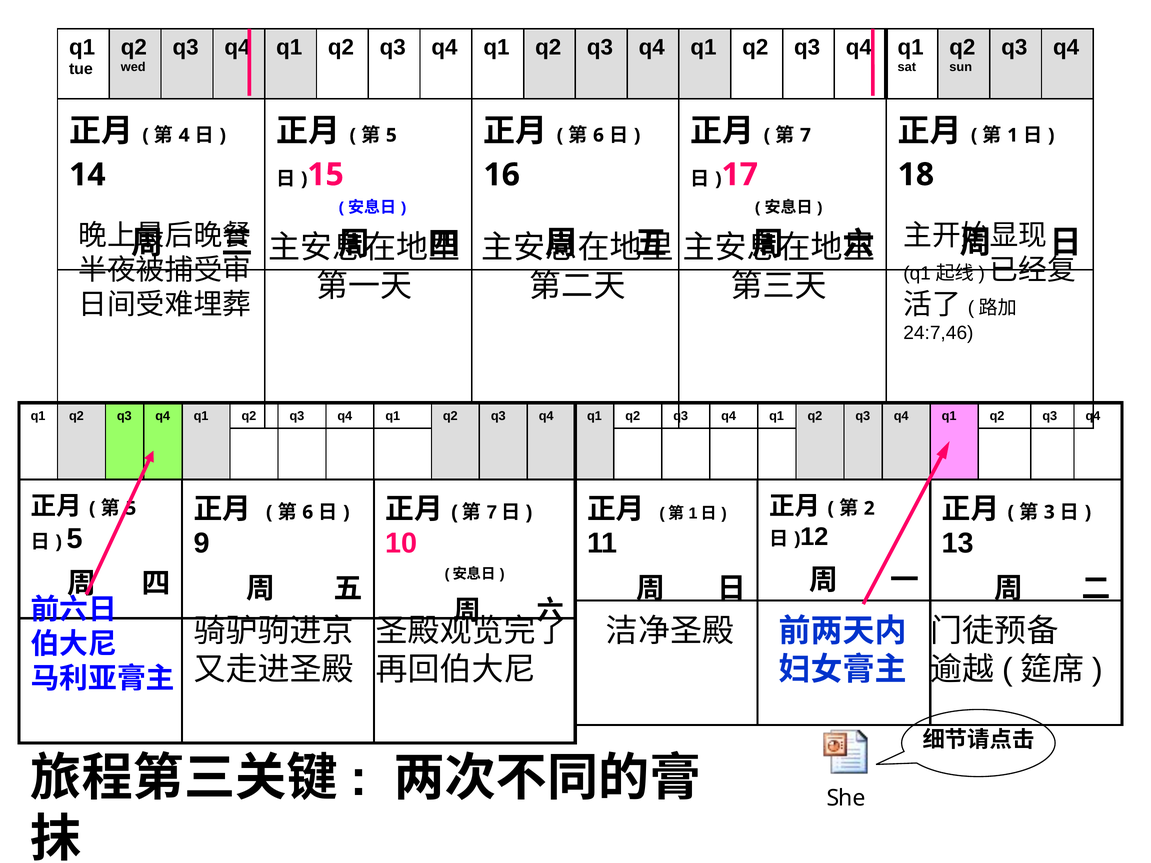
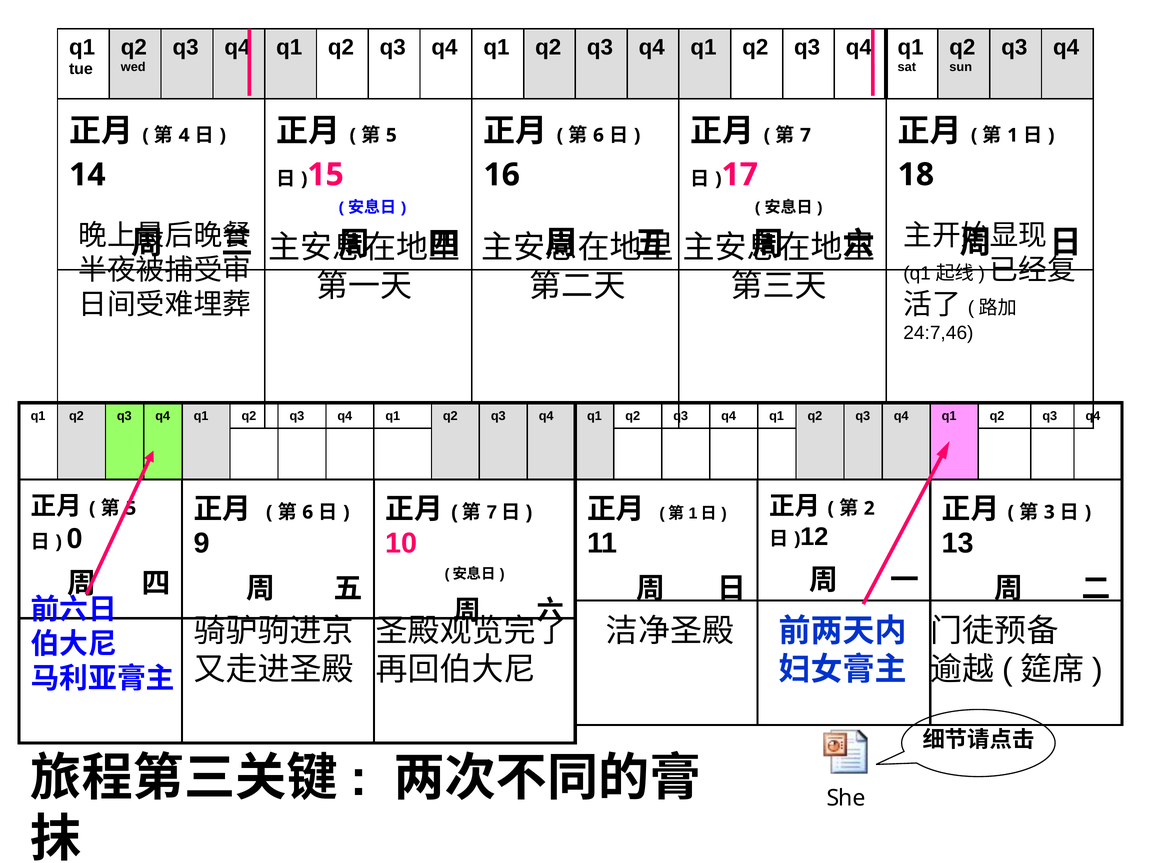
5 at (75, 539): 5 -> 0
